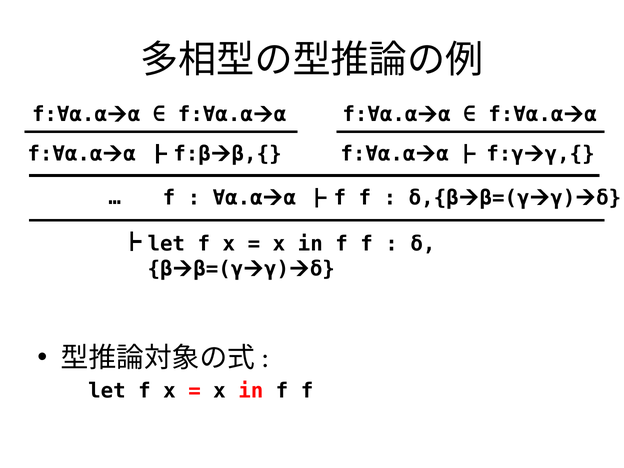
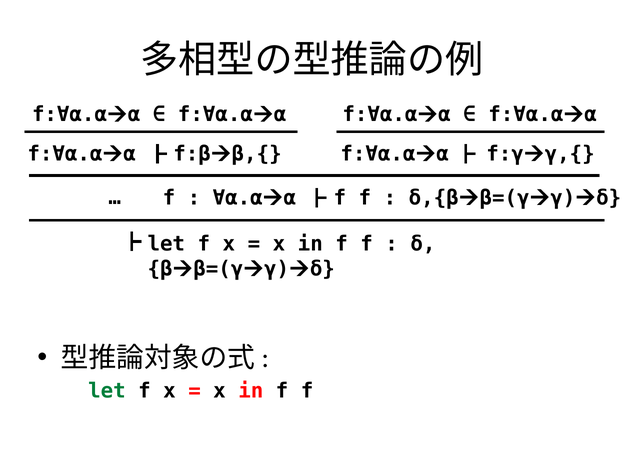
let at (107, 391) colour: black -> green
